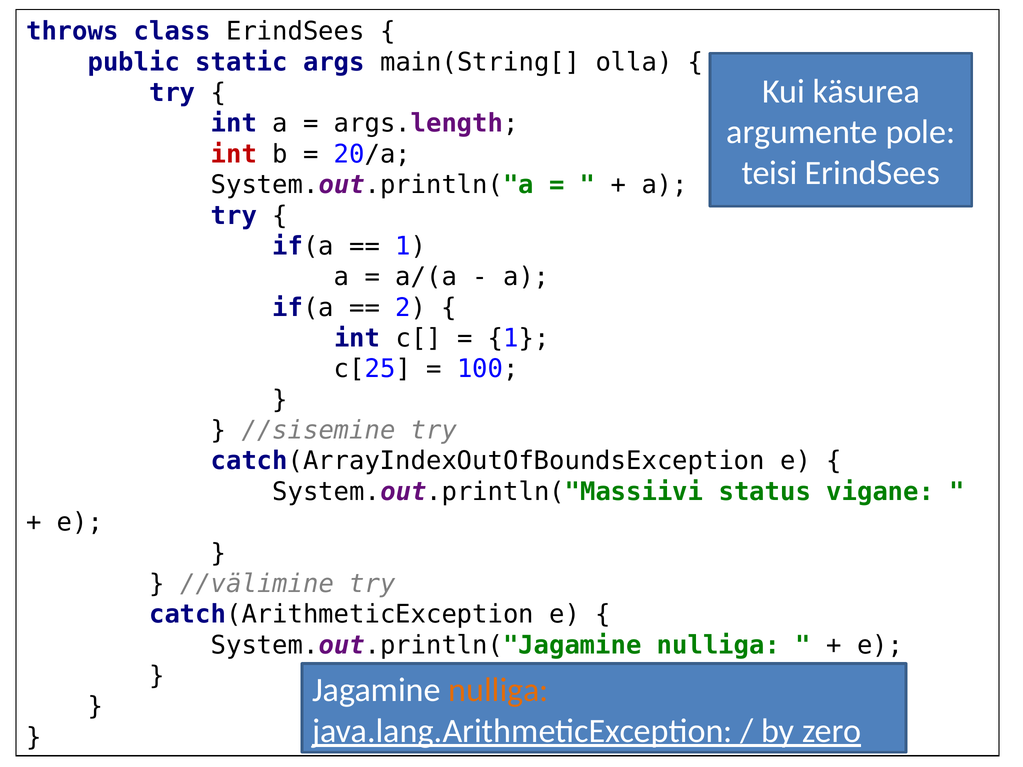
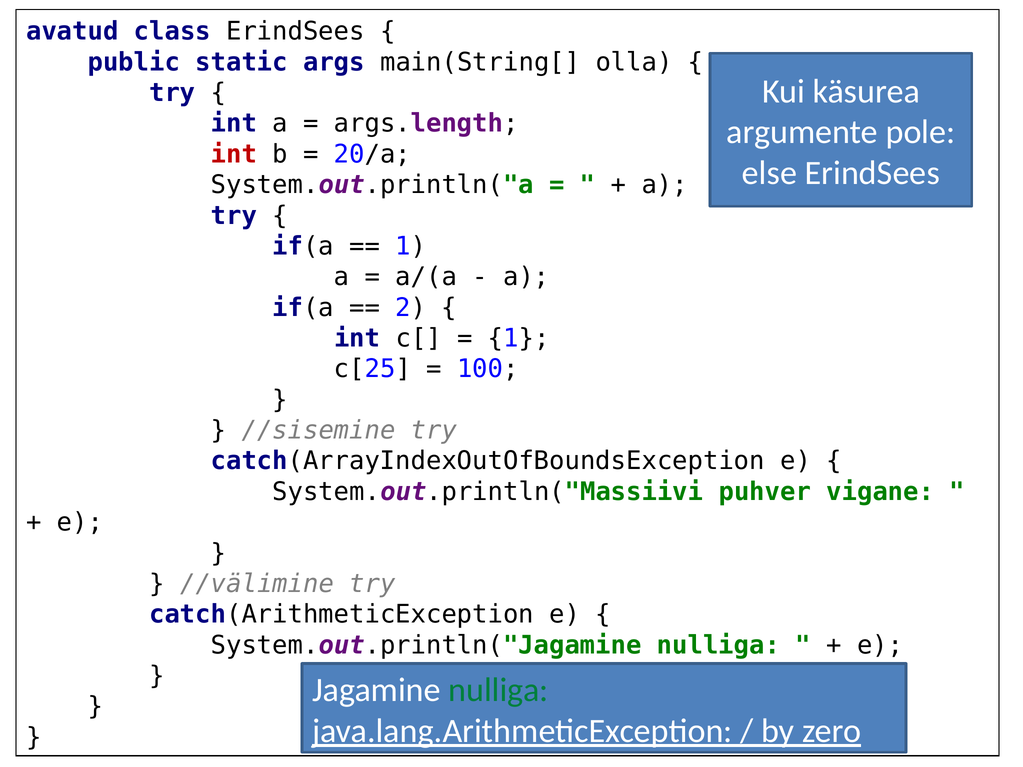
throws: throws -> avatud
teisi: teisi -> else
status: status -> puhver
nulliga at (499, 690) colour: orange -> green
